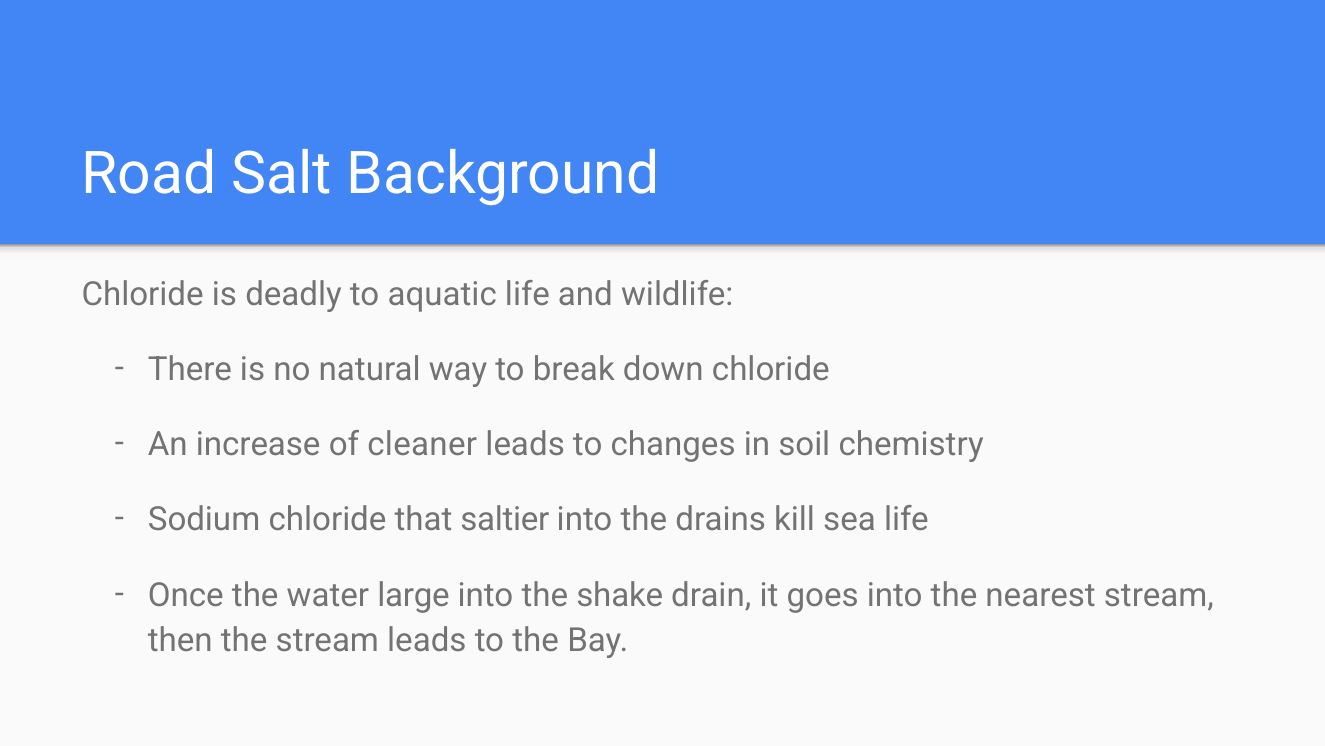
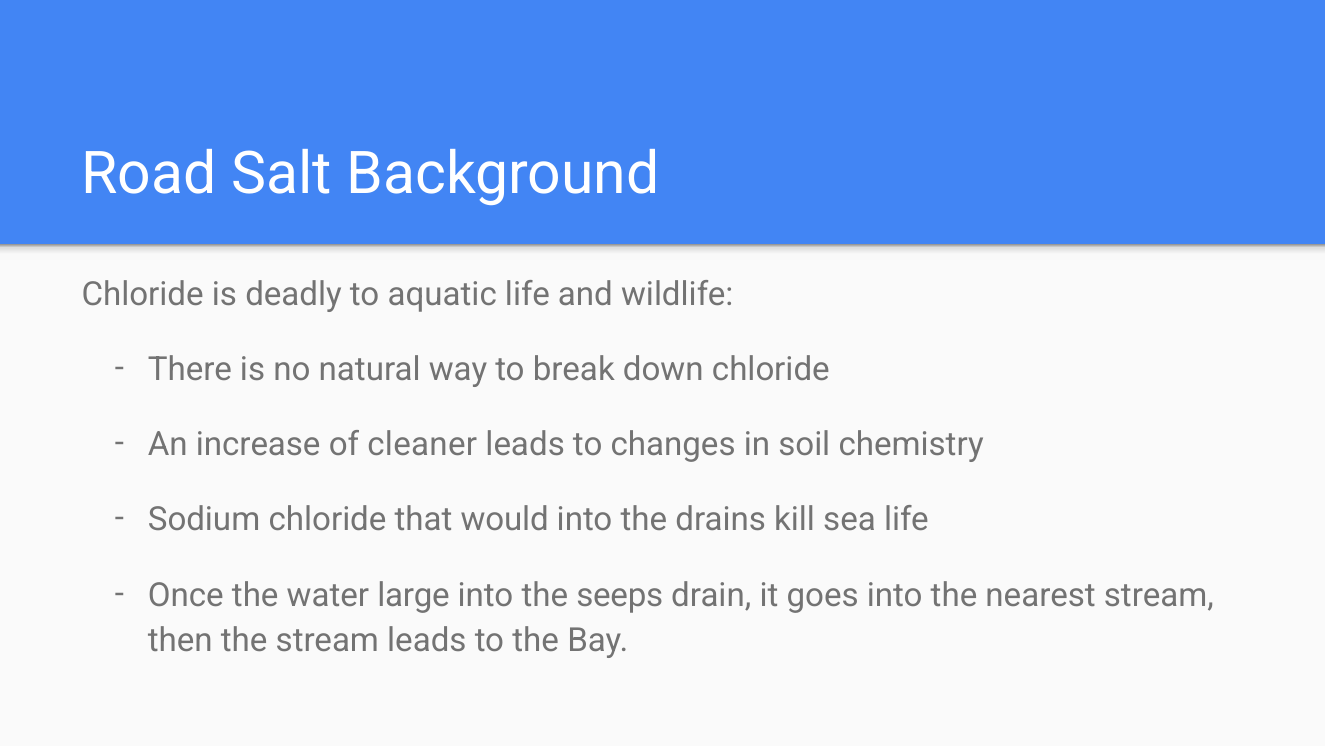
saltier: saltier -> would
shake: shake -> seeps
